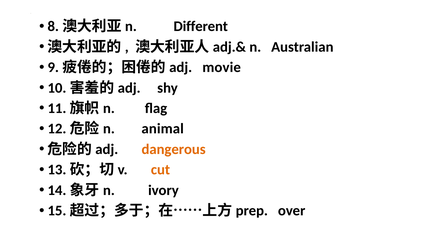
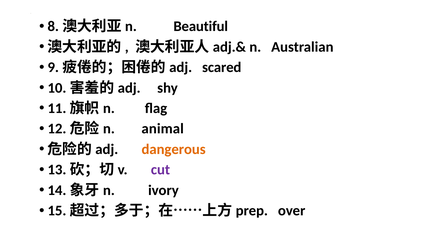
Different: Different -> Beautiful
movie: movie -> scared
cut colour: orange -> purple
